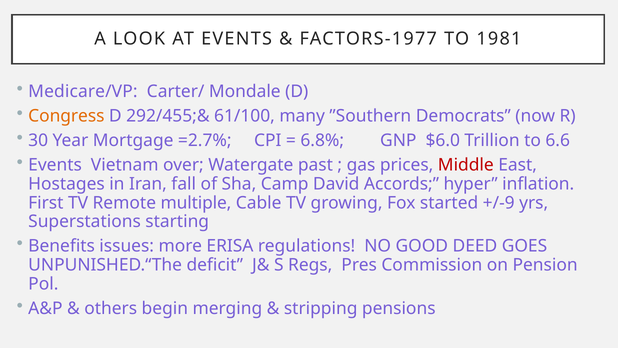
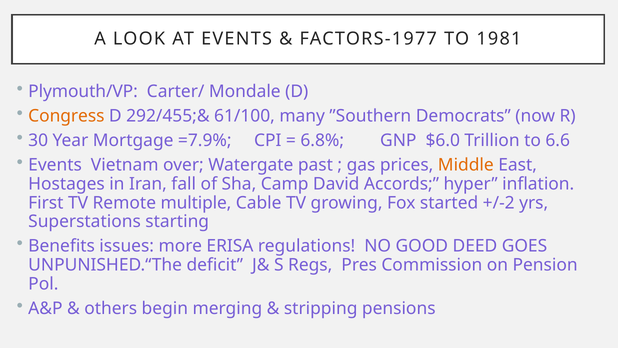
Medicare/VP: Medicare/VP -> Plymouth/VP
=2.7%: =2.7% -> =7.9%
Middle colour: red -> orange
+/-9: +/-9 -> +/-2
